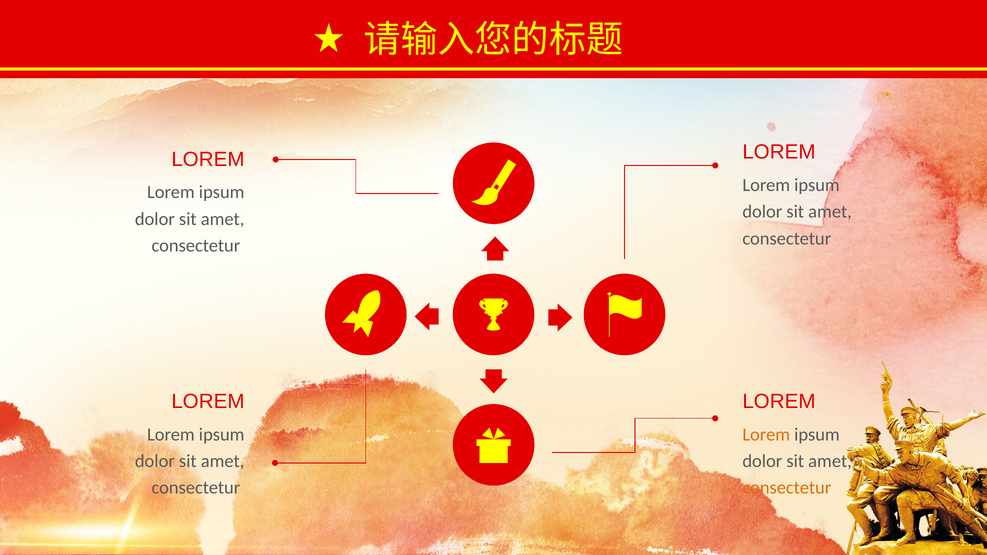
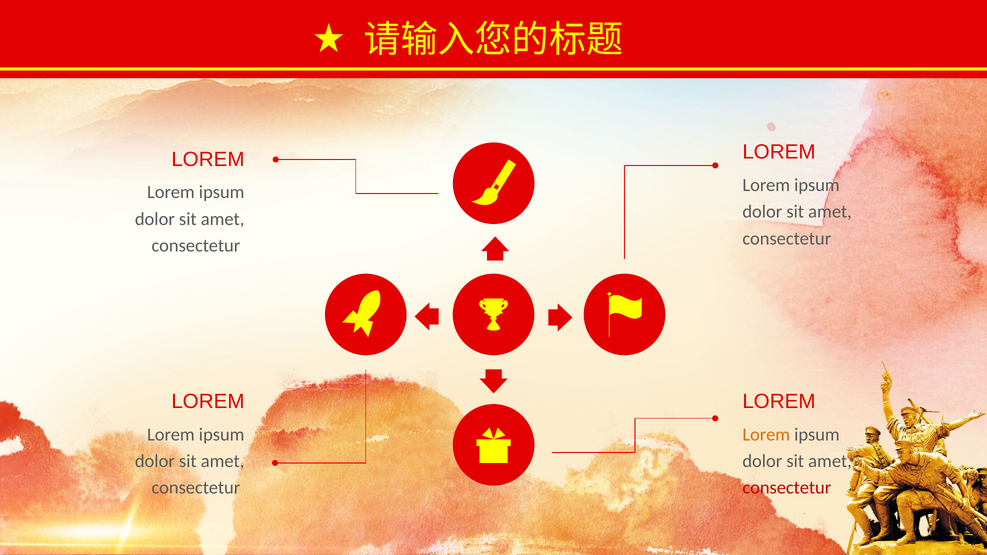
consectetur at (787, 488) colour: orange -> red
